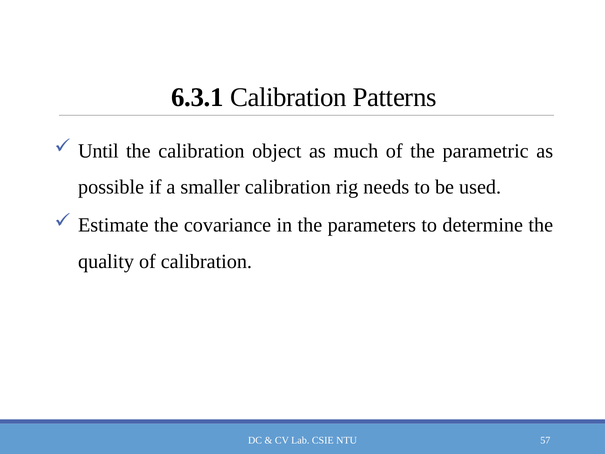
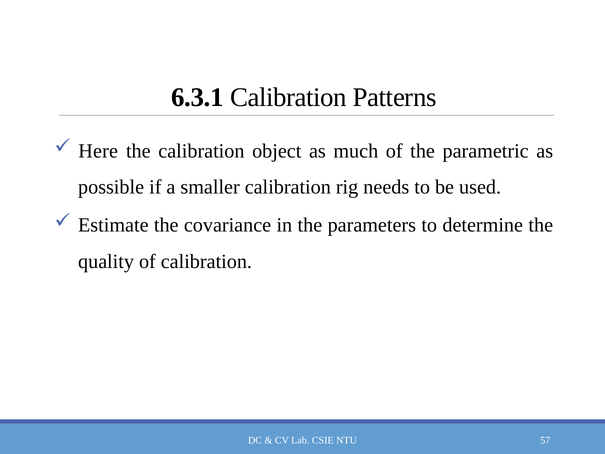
Until: Until -> Here
